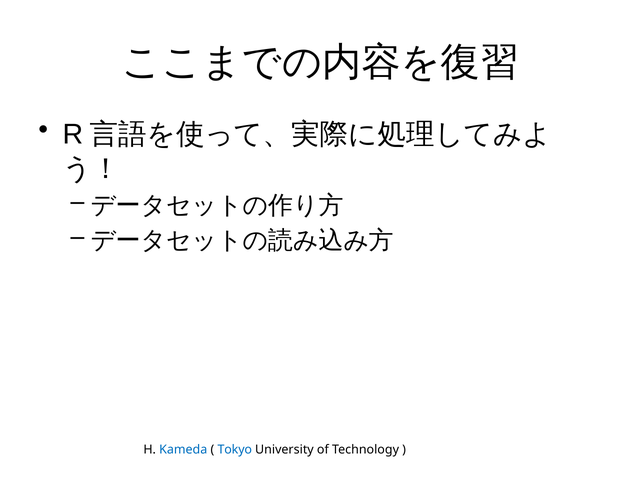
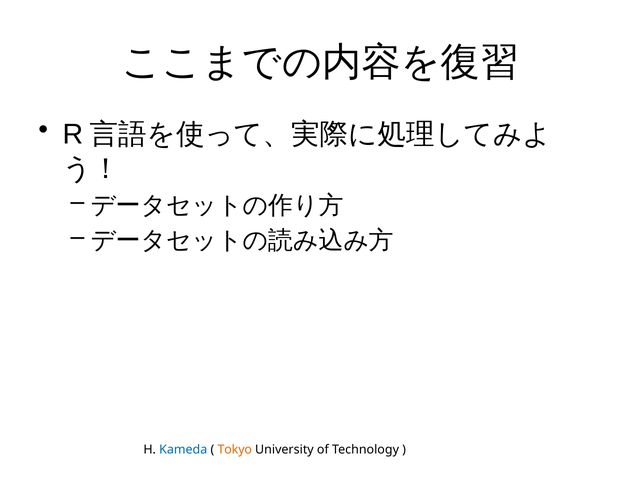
Tokyo colour: blue -> orange
